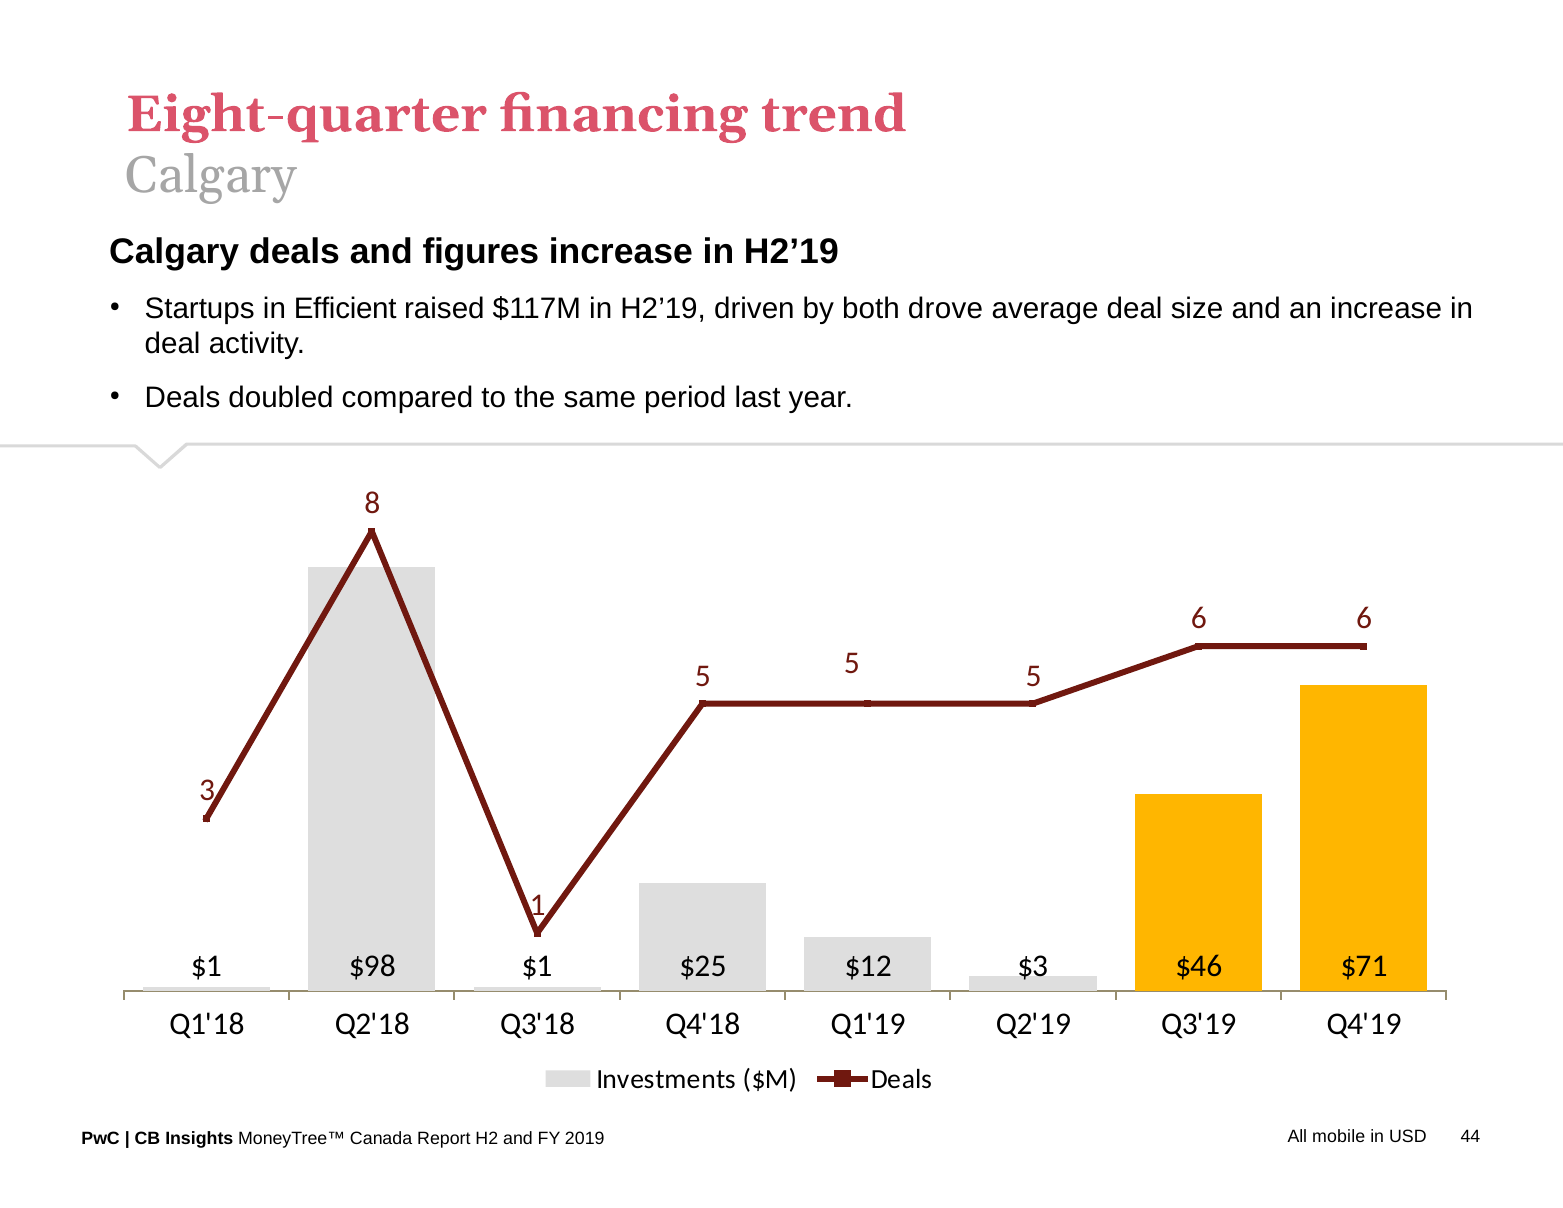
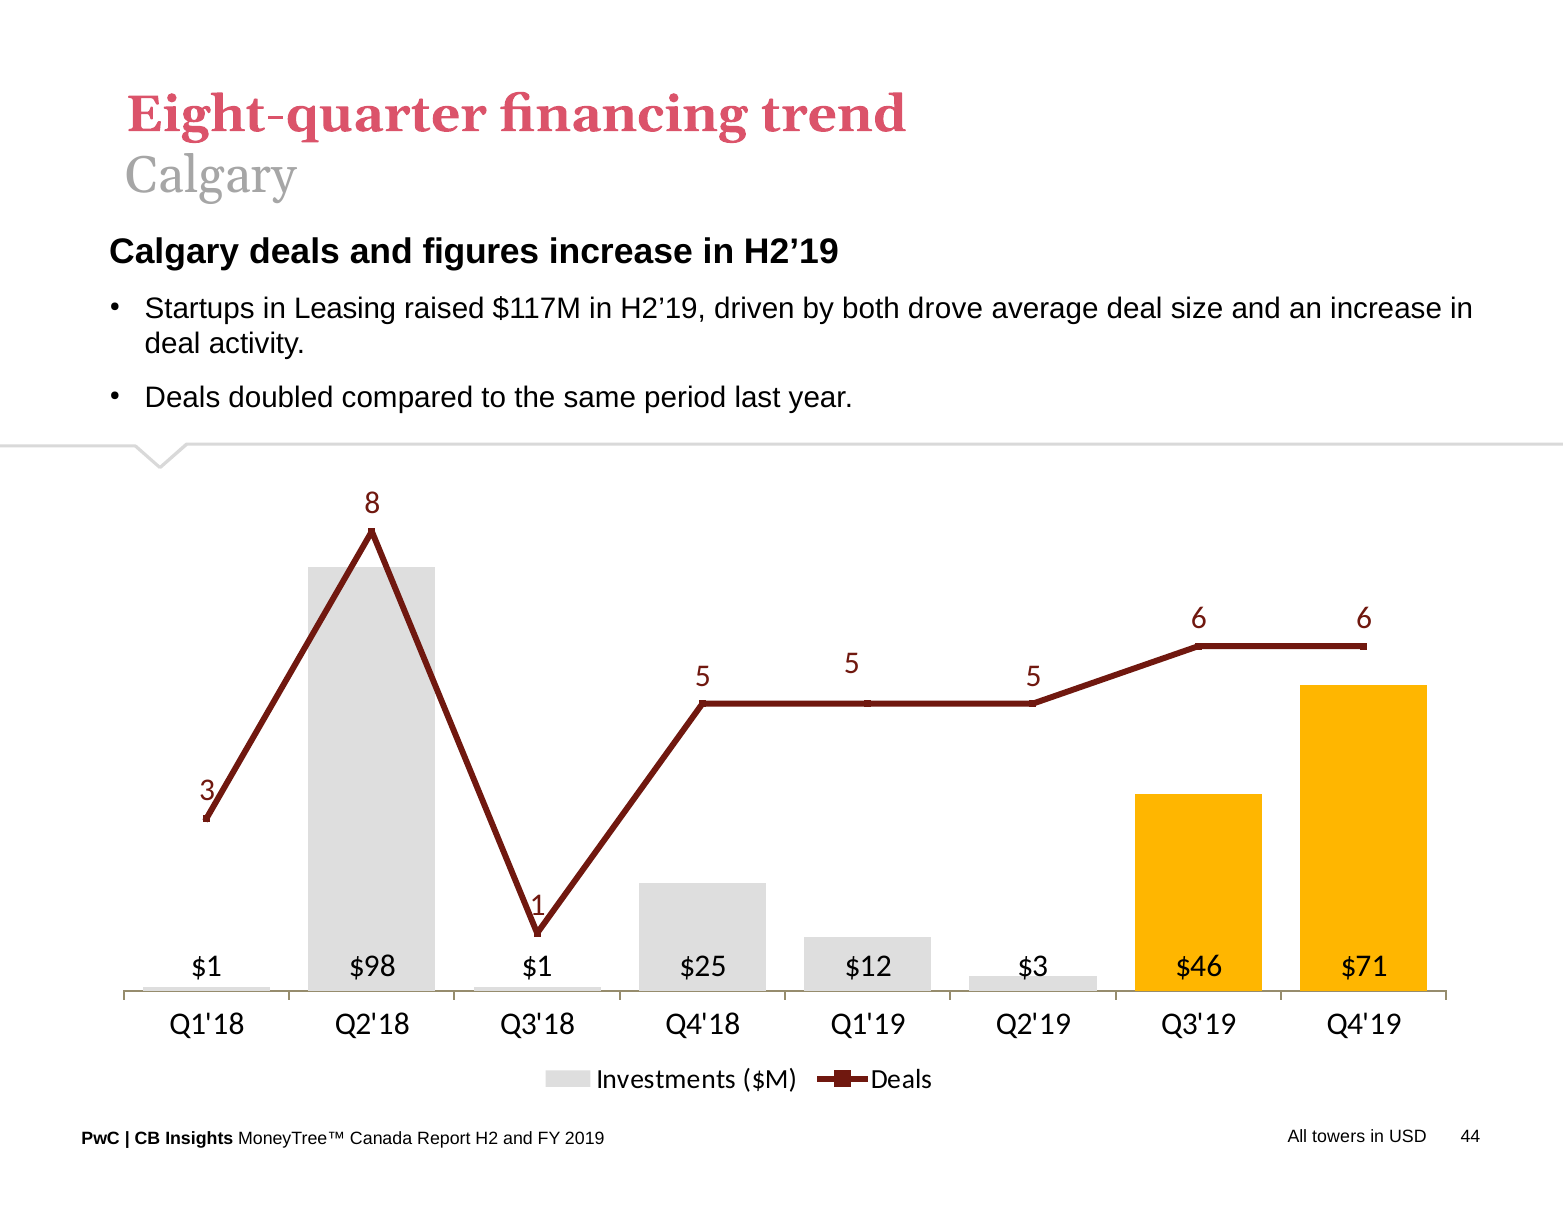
Efficient: Efficient -> Leasing
mobile: mobile -> towers
